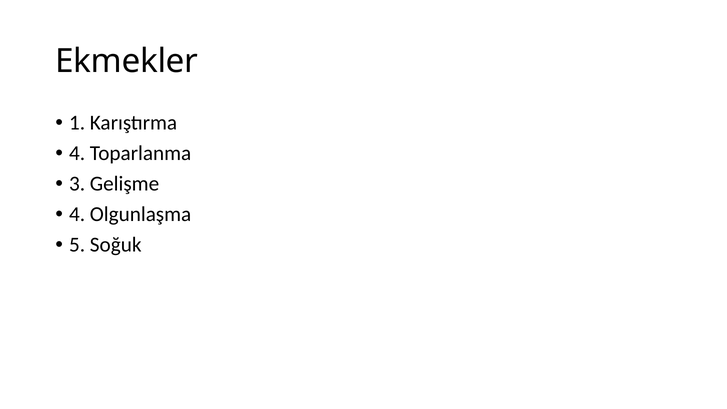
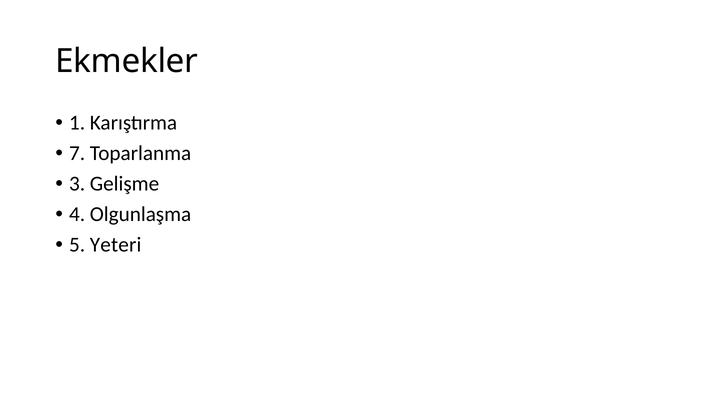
4 at (77, 153): 4 -> 7
Soğuk: Soğuk -> Yeteri
